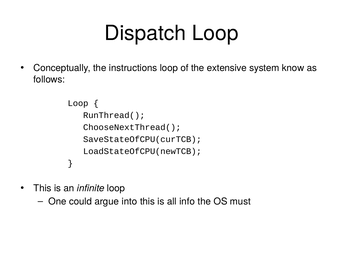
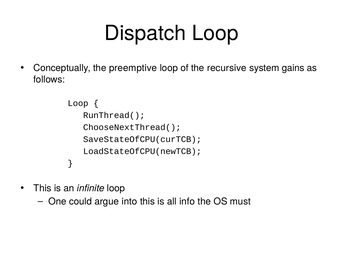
instructions: instructions -> preemptive
extensive: extensive -> recursive
know: know -> gains
